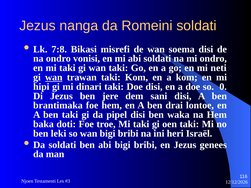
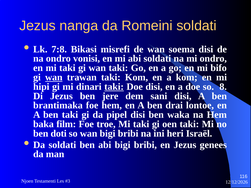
neti: neti -> bifo
taki at (114, 87) underline: none -> present
0: 0 -> 8
doti: doti -> film
leki: leki -> doti
